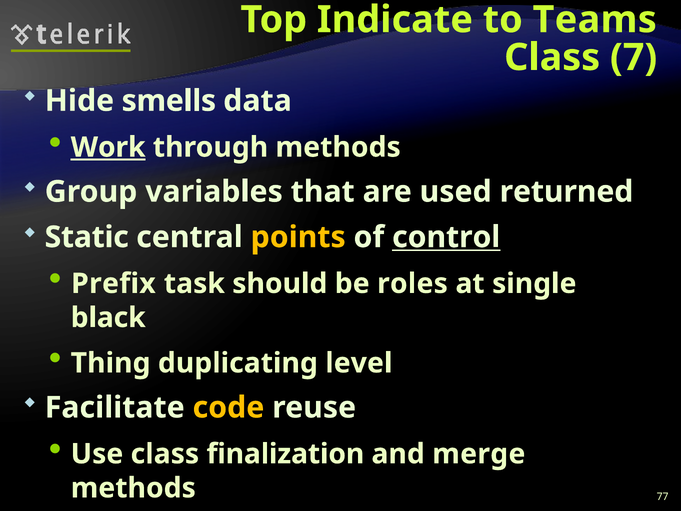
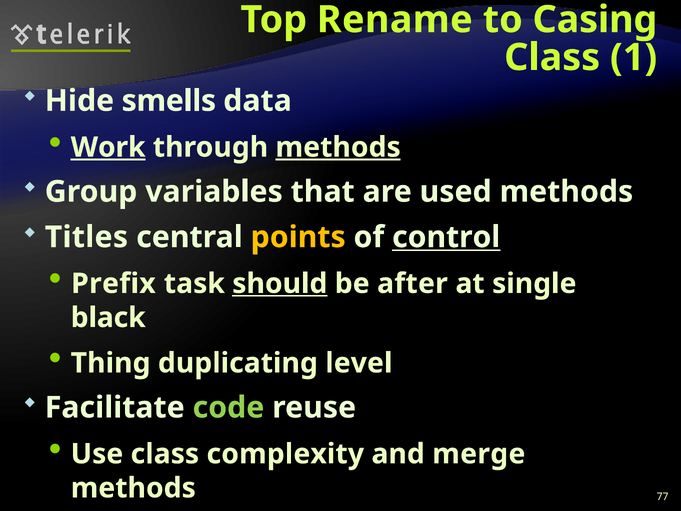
Indicate: Indicate -> Rename
Teams: Teams -> Casing
7: 7 -> 1
methods at (338, 147) underline: none -> present
used returned: returned -> methods
Static: Static -> Titles
should underline: none -> present
roles: roles -> after
code colour: yellow -> light green
finalization: finalization -> complexity
